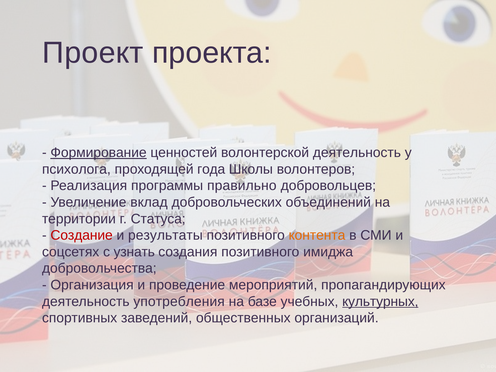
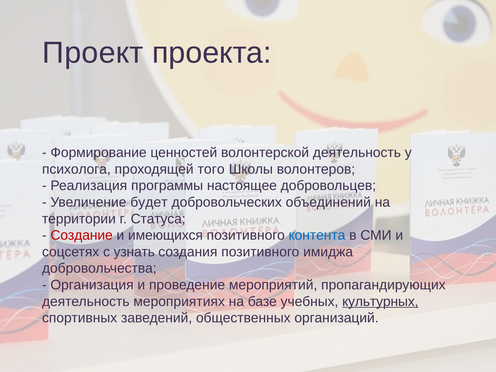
Формирование underline: present -> none
года: года -> того
правильно: правильно -> настоящее
вклад: вклад -> будет
результаты: результаты -> имеющихся
контента colour: orange -> blue
употребления: употребления -> мероприятиях
